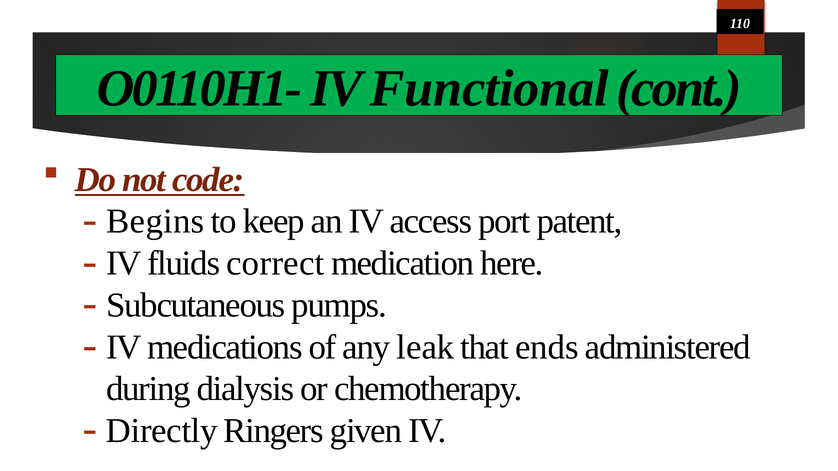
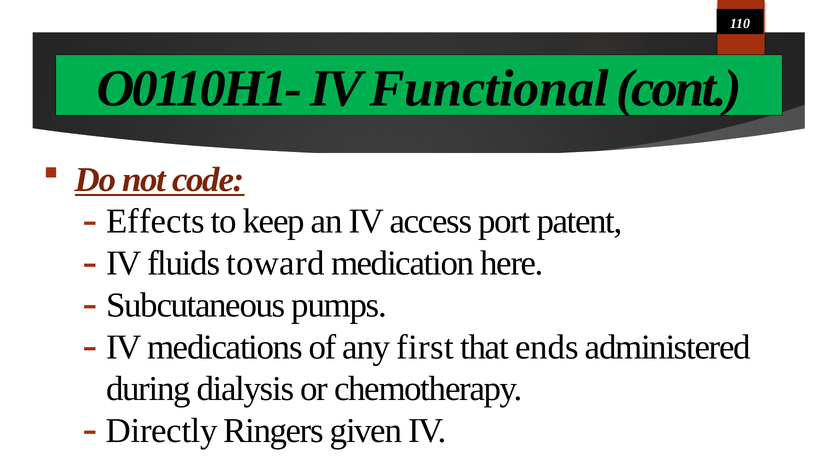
Begins: Begins -> Effects
correct: correct -> toward
leak: leak -> first
